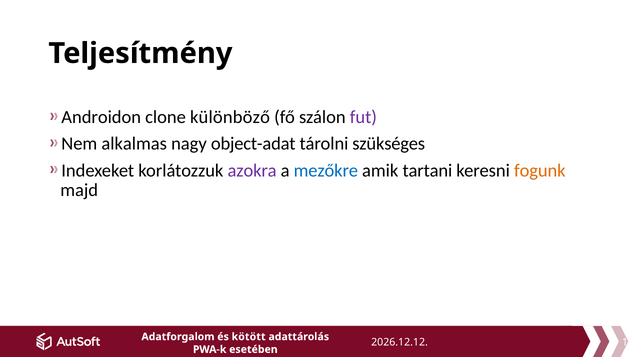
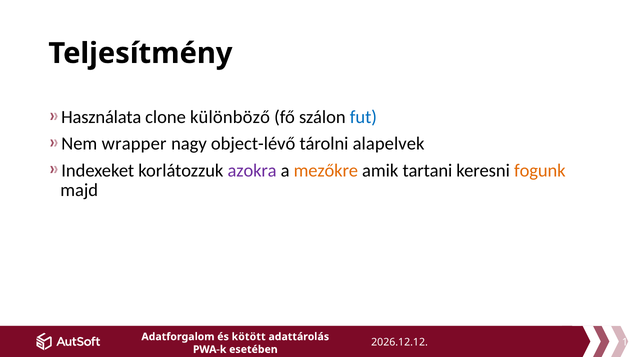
Androidon: Androidon -> Használata
fut colour: purple -> blue
alkalmas: alkalmas -> wrapper
object-adat: object-adat -> object-lévő
szükséges: szükséges -> alapelvek
mezőkre colour: blue -> orange
